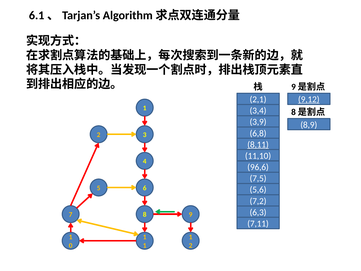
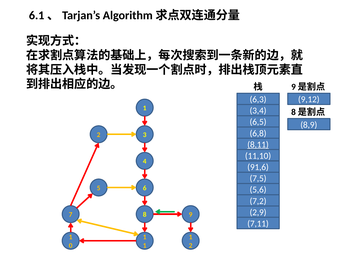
2,1: 2,1 -> 6,3
9,12 underline: present -> none
3,9: 3,9 -> 6,5
96,6: 96,6 -> 91,6
6,3: 6,3 -> 2,9
